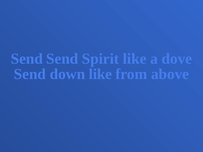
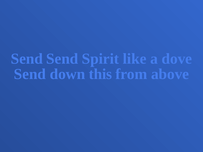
down like: like -> this
